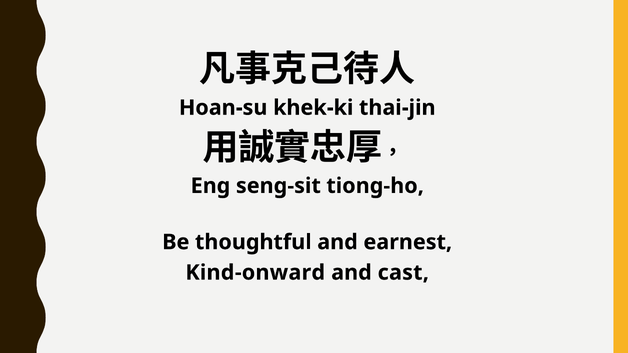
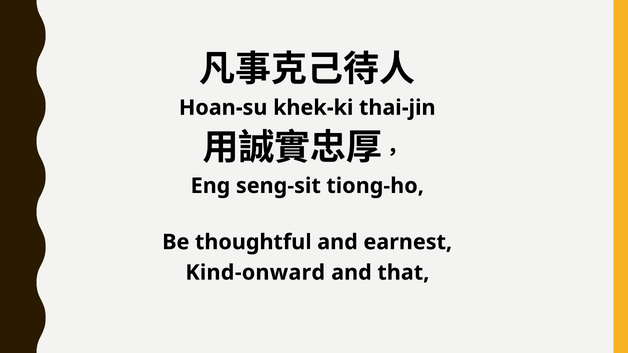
cast: cast -> that
